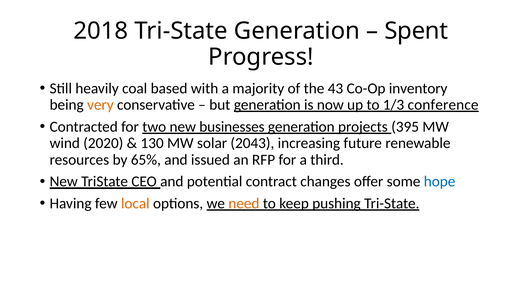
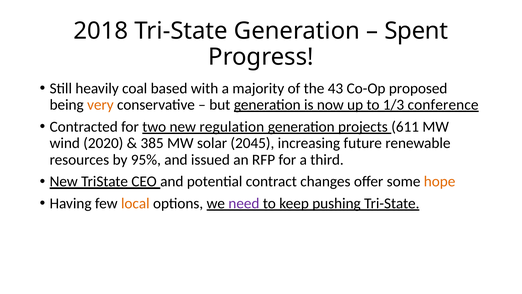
inventory: inventory -> proposed
businesses: businesses -> regulation
395: 395 -> 611
130: 130 -> 385
2043: 2043 -> 2045
65%: 65% -> 95%
hope colour: blue -> orange
need colour: orange -> purple
